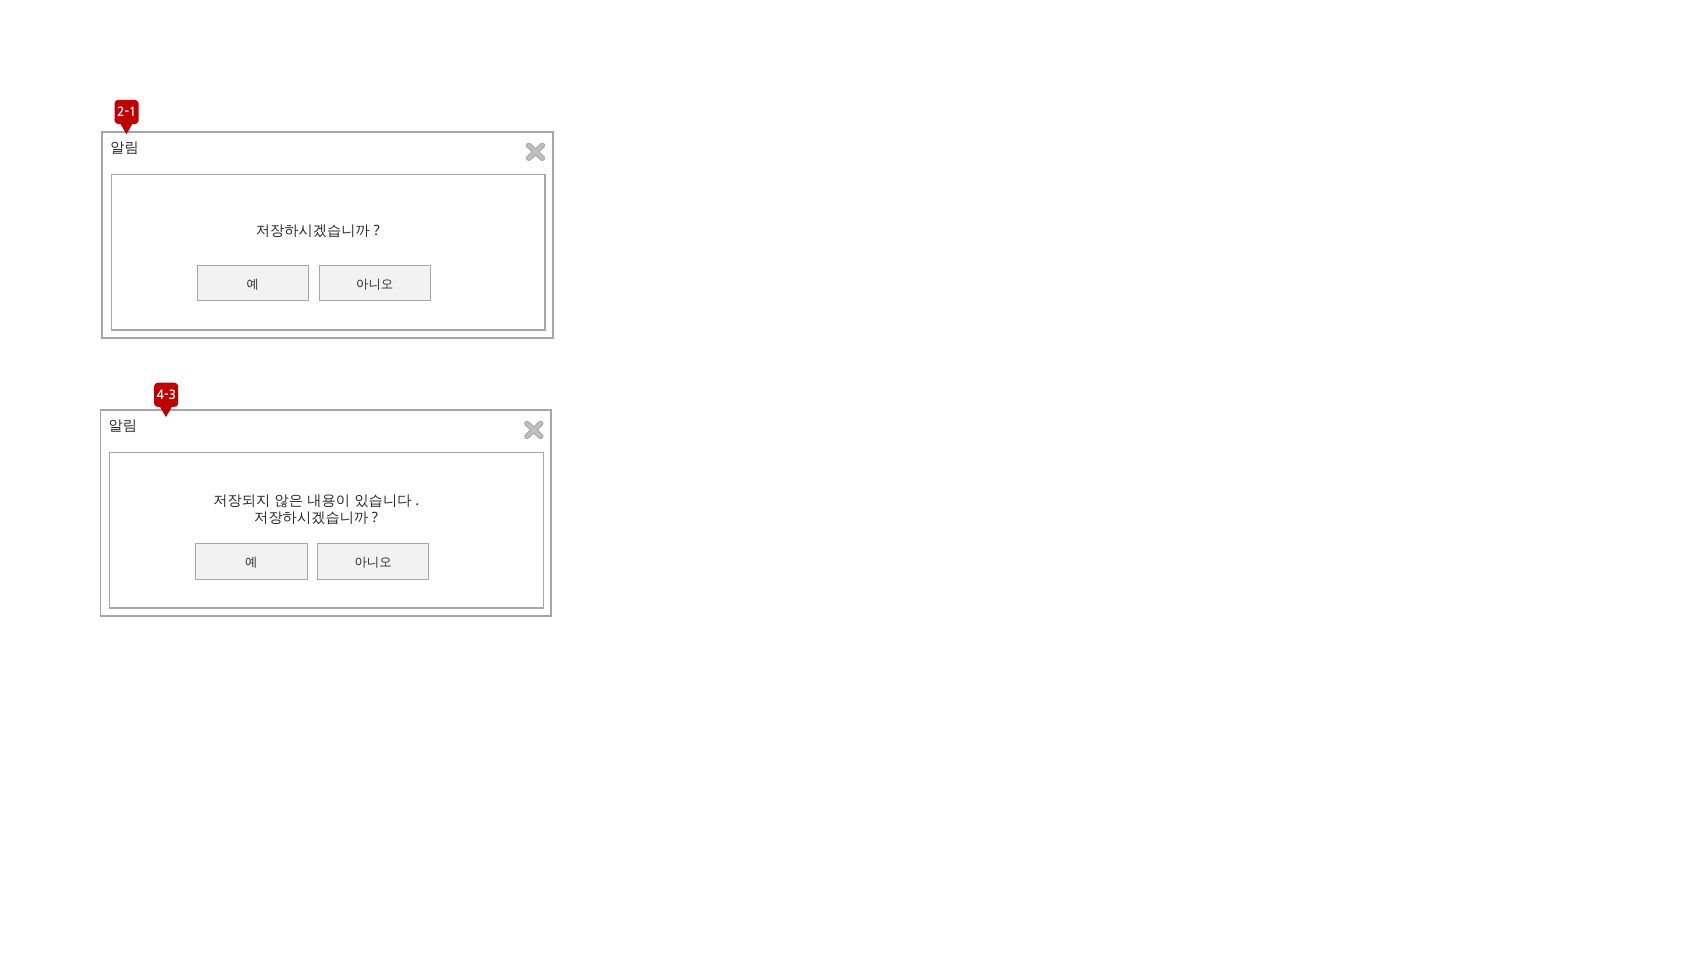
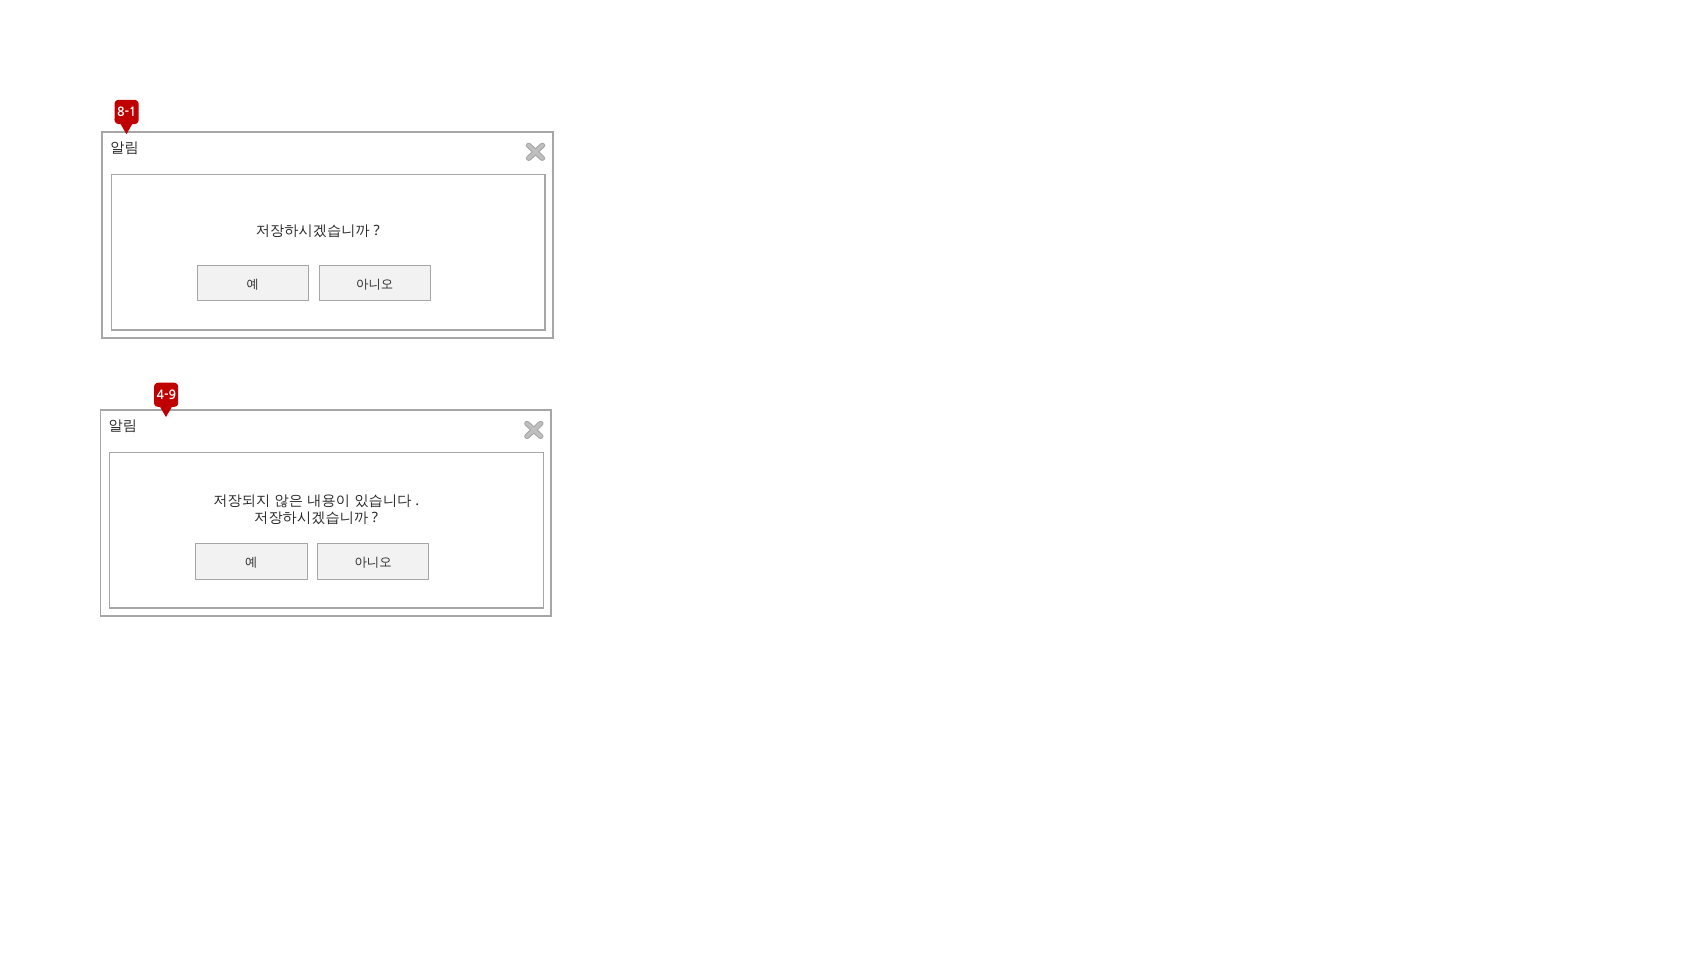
2-1: 2-1 -> 8-1
4-3: 4-3 -> 4-9
